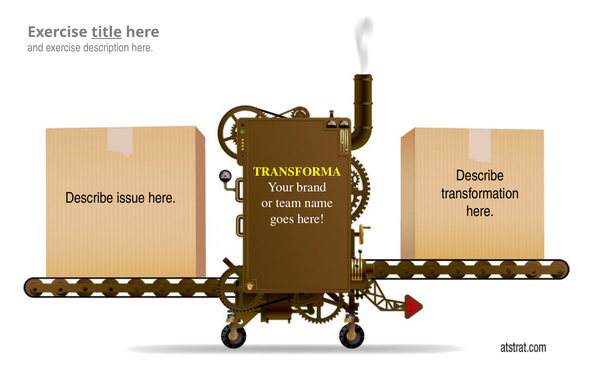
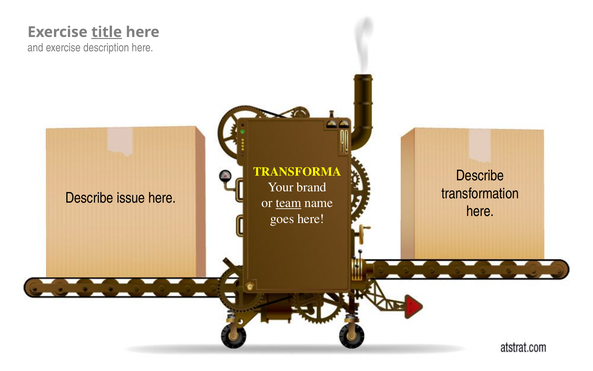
team underline: none -> present
